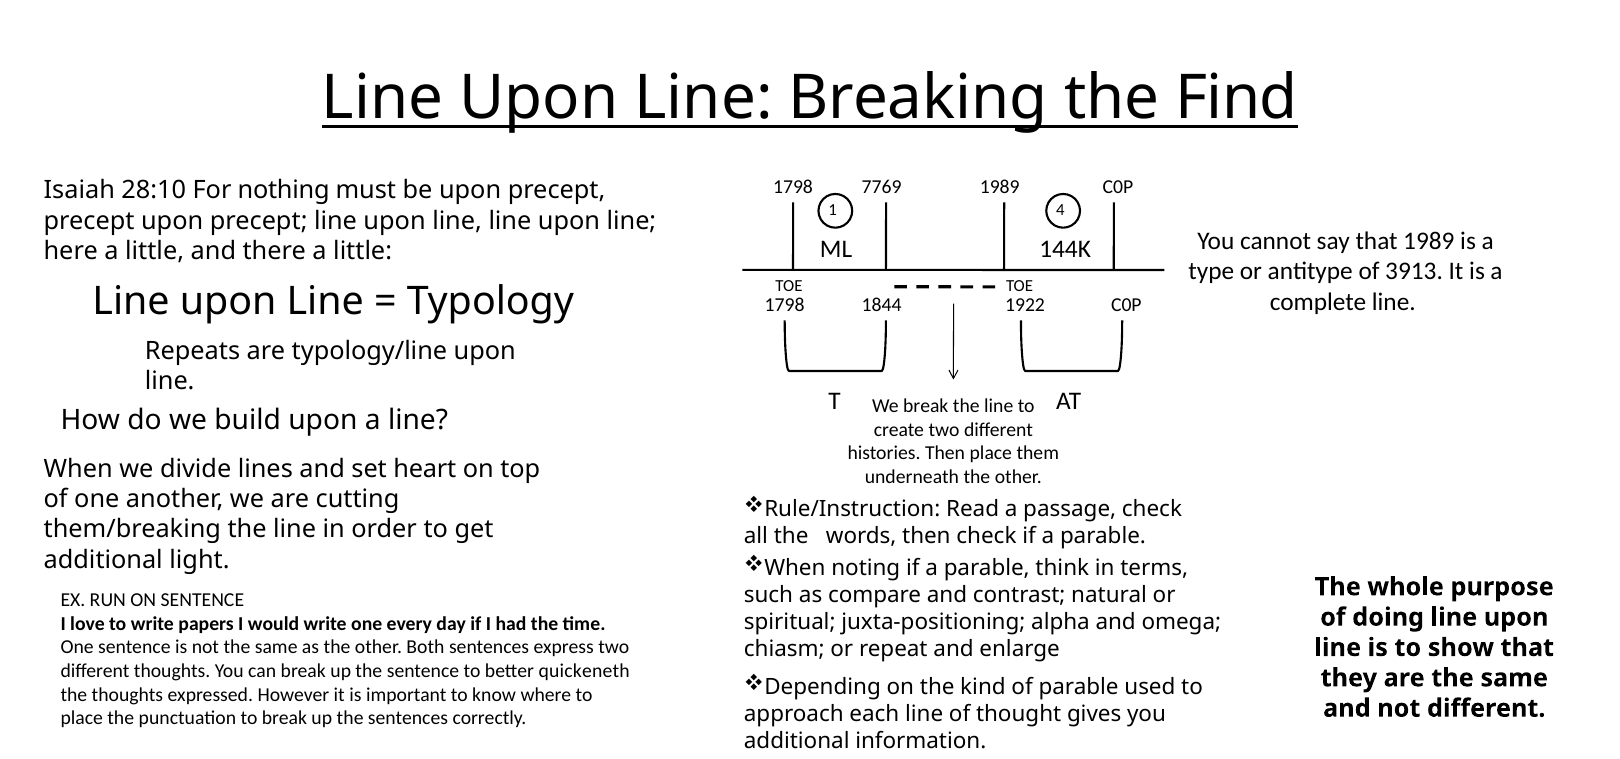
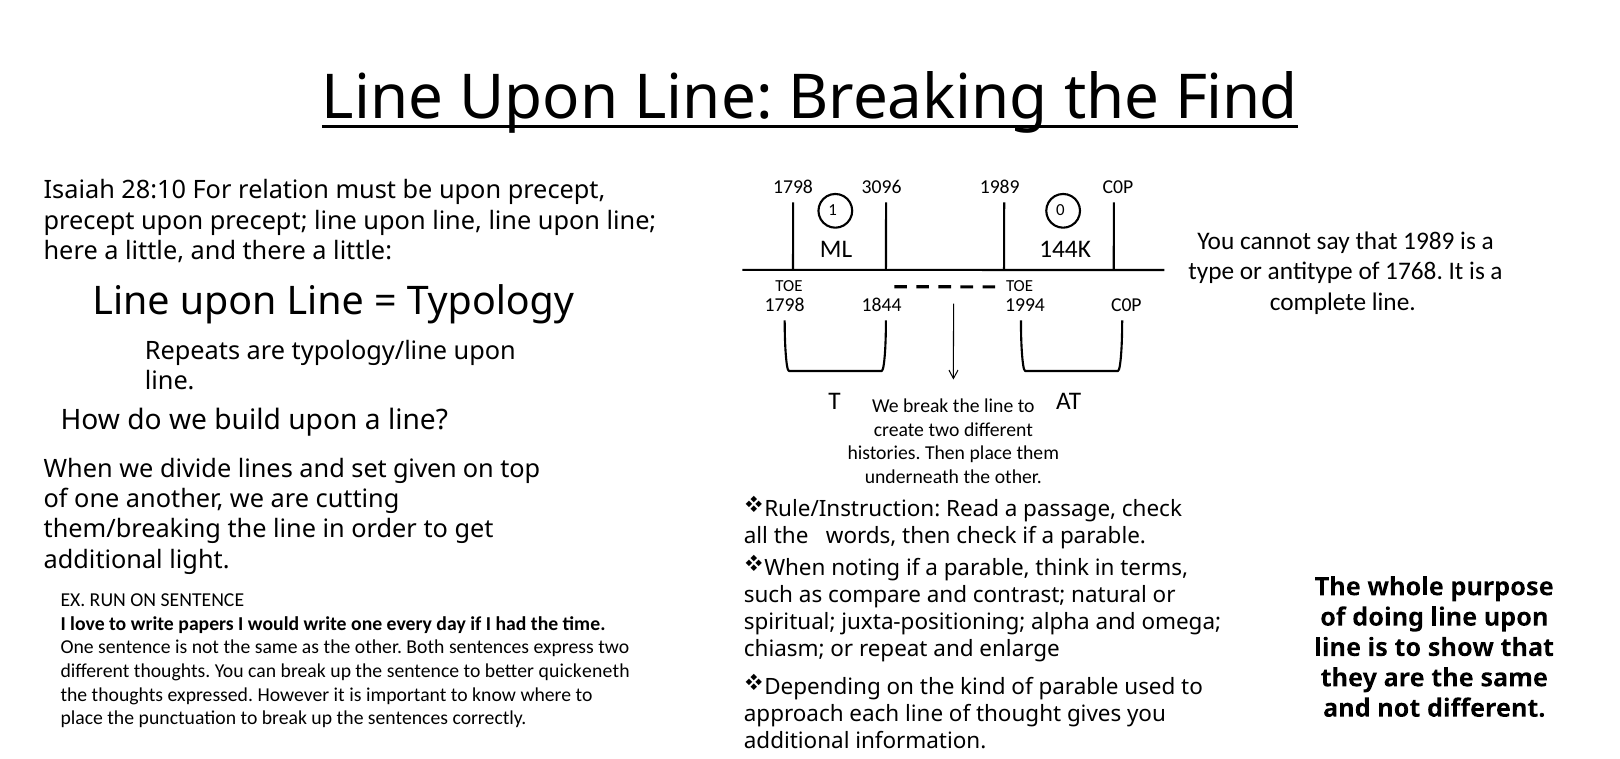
7769: 7769 -> 3096
nothing: nothing -> relation
4: 4 -> 0
3913: 3913 -> 1768
1922: 1922 -> 1994
heart: heart -> given
